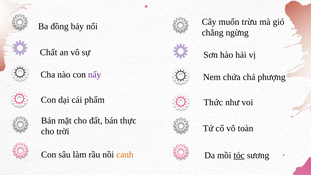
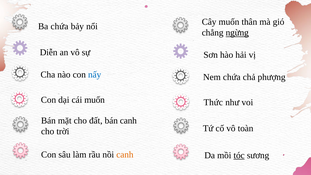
trừu: trừu -> thân
Ba đồng: đồng -> chứa
ngừng underline: none -> present
Chất: Chất -> Diễn
nấy colour: purple -> blue
cái phẩm: phẩm -> muốn
bán thực: thực -> canh
